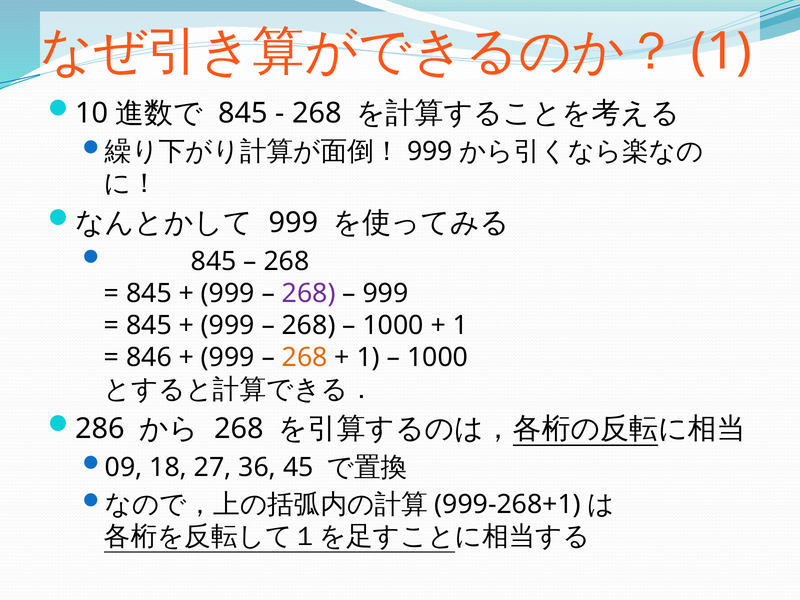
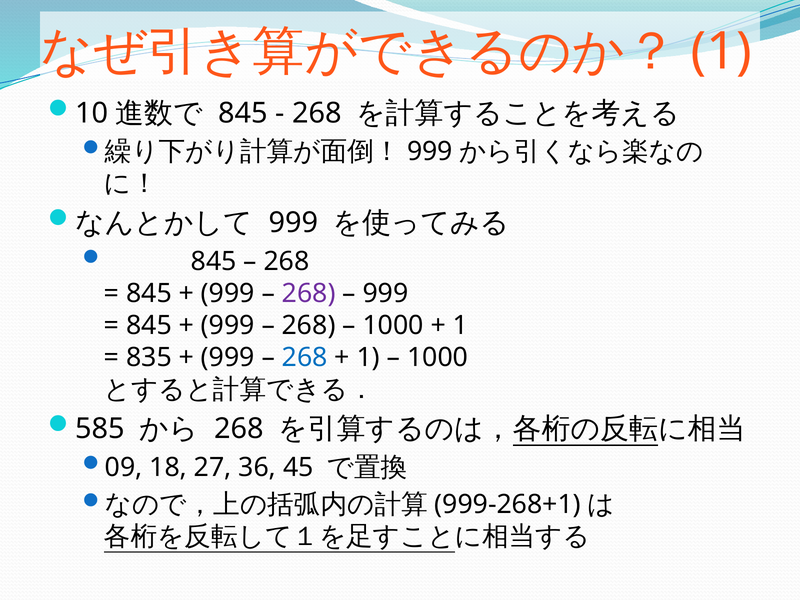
846: 846 -> 835
268 at (305, 357) colour: orange -> blue
286: 286 -> 585
